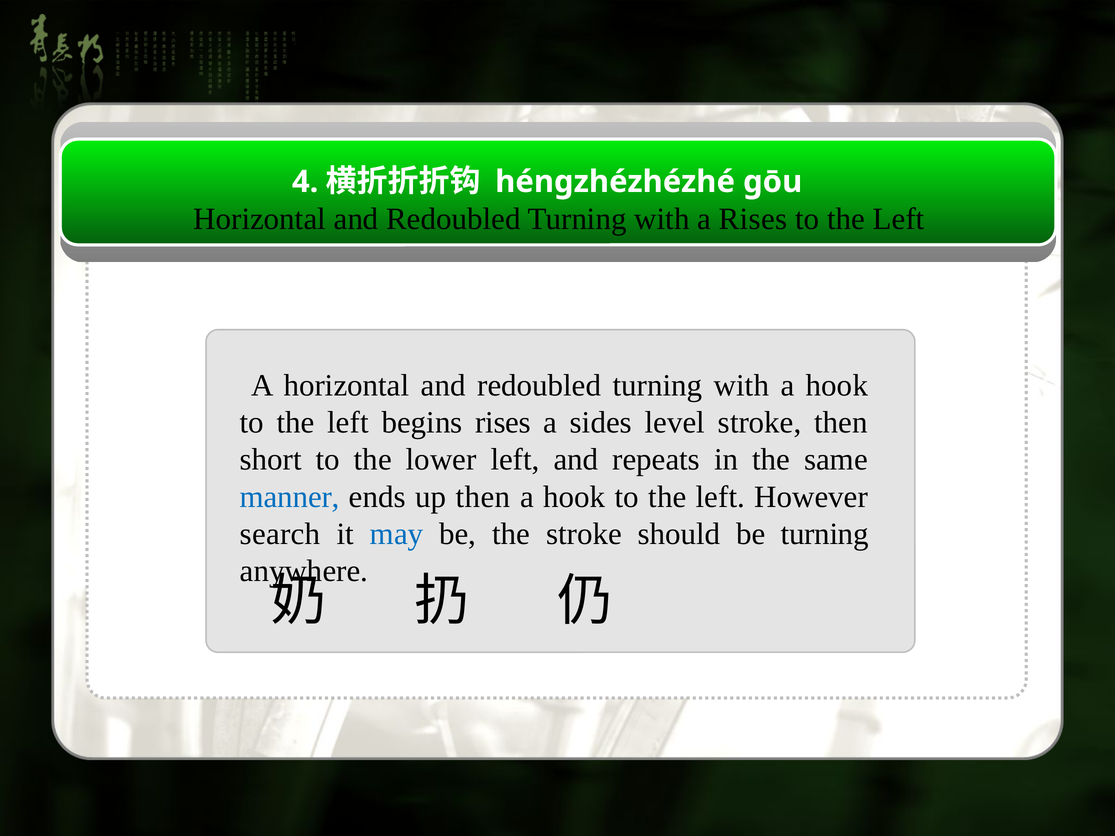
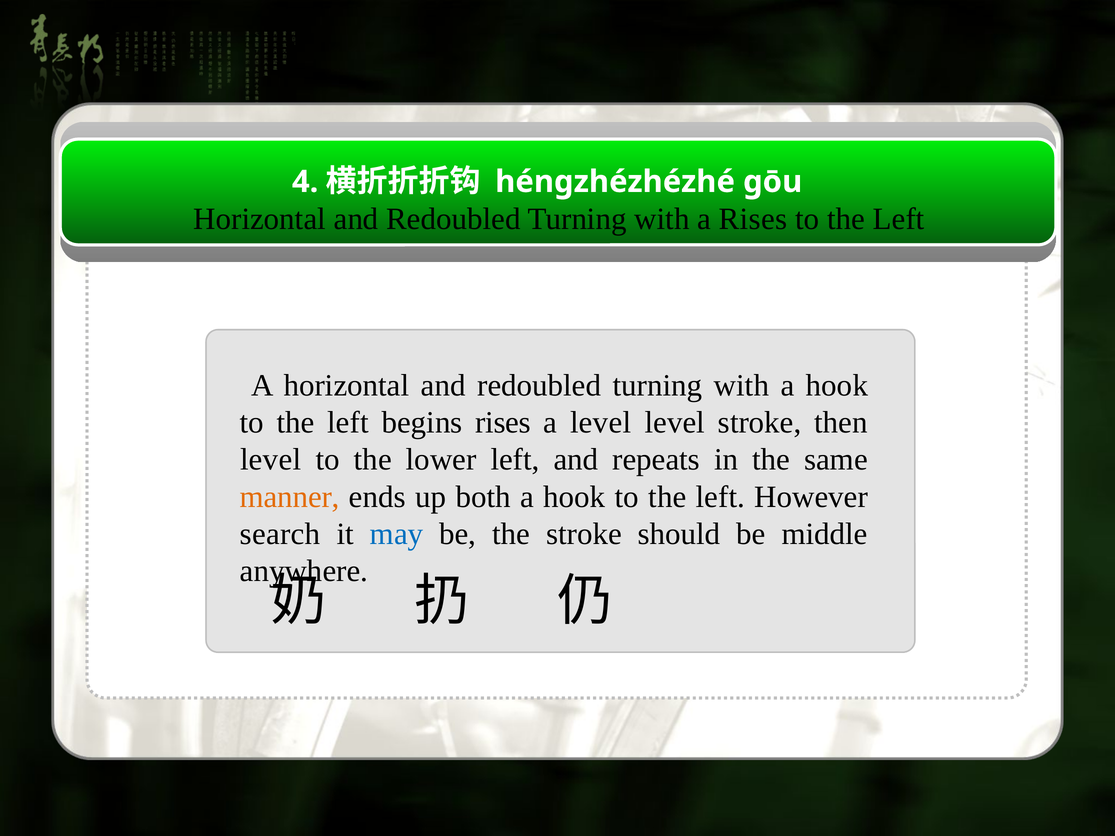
a sides: sides -> level
short at (271, 460): short -> level
manner colour: blue -> orange
up then: then -> both
be turning: turning -> middle
